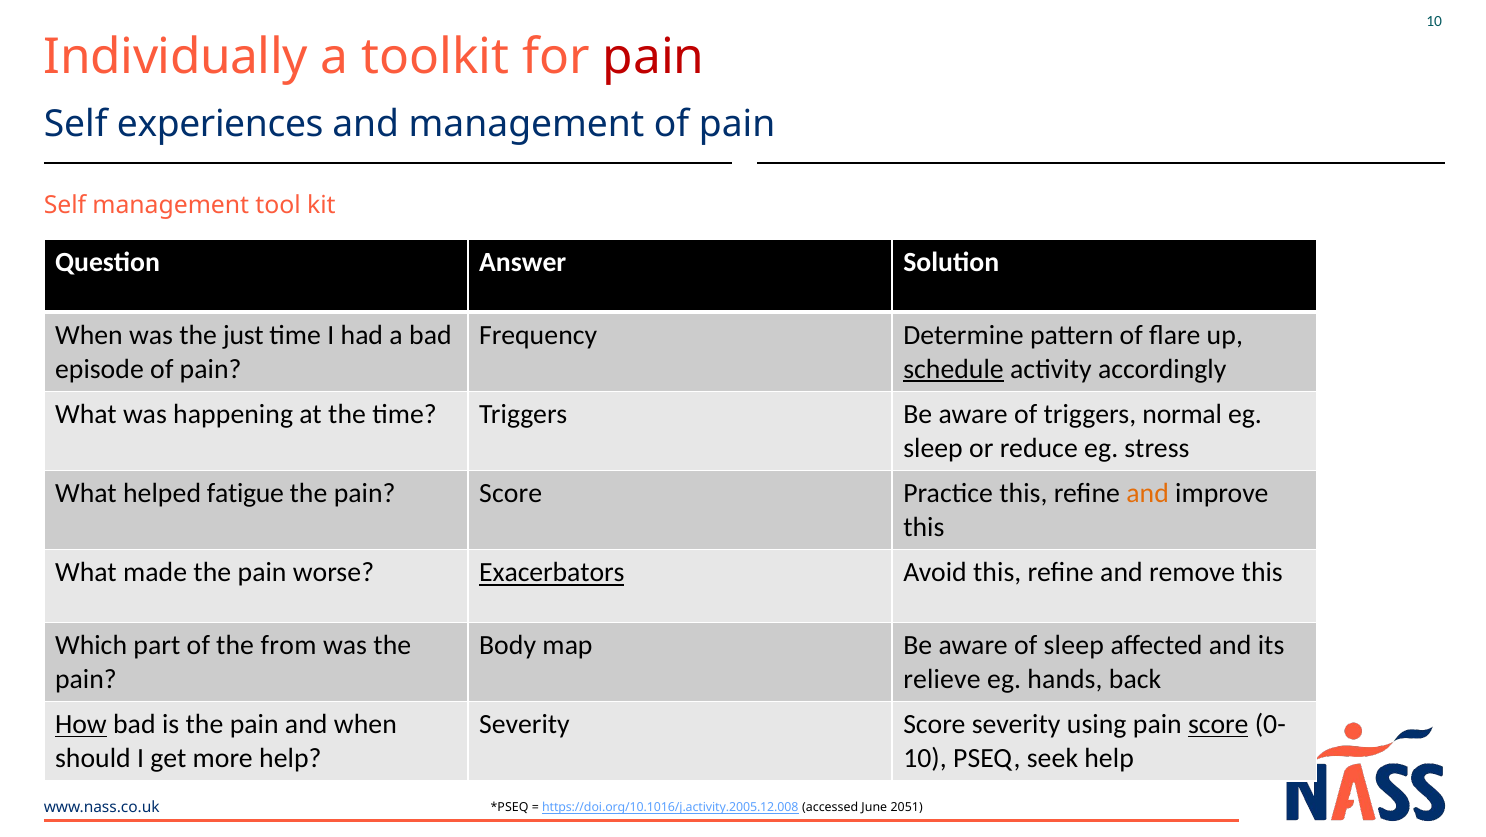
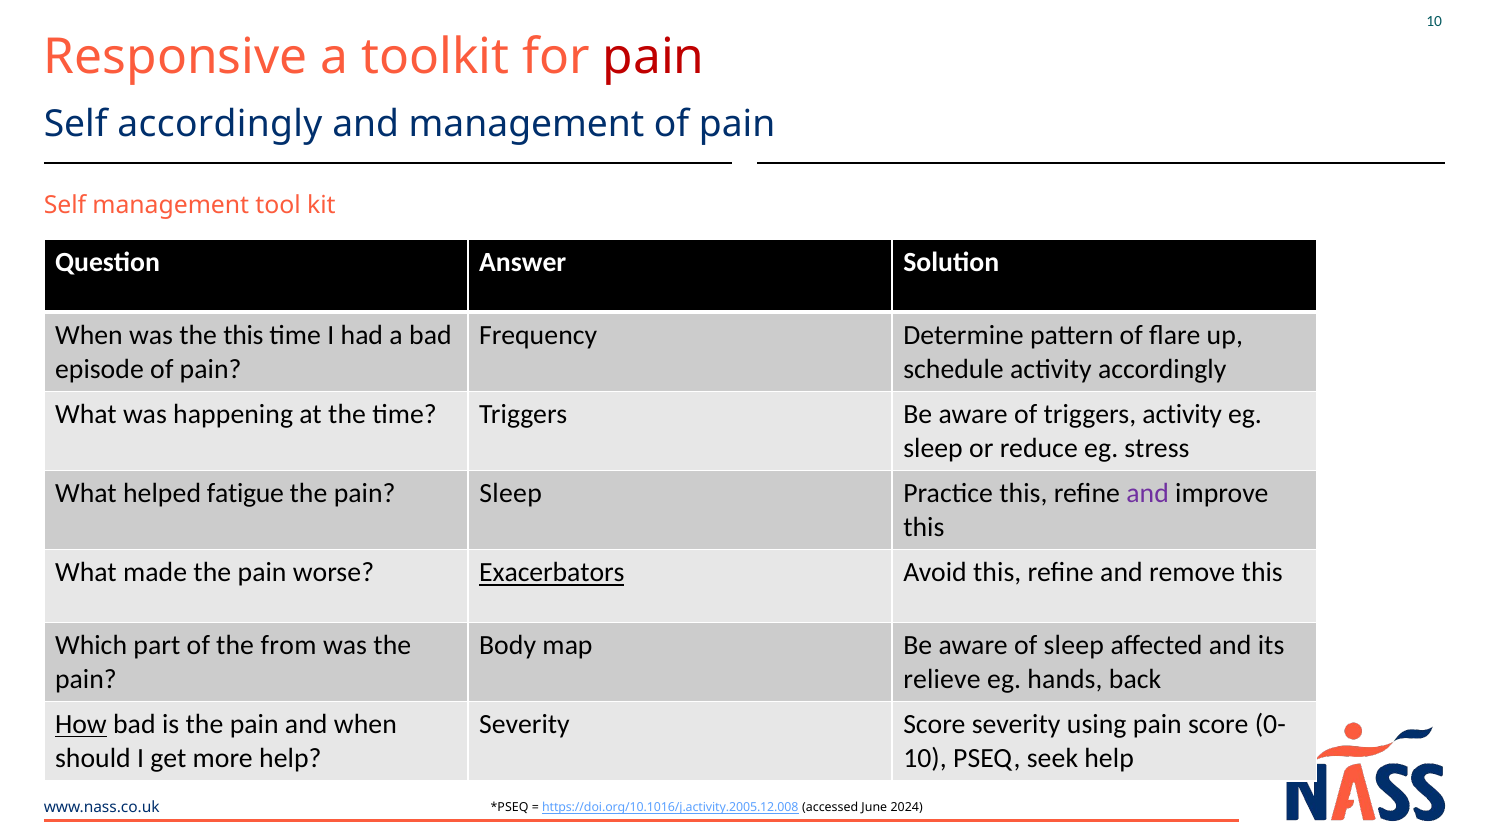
Individually: Individually -> Responsive
Self experiences: experiences -> accordingly
the just: just -> this
schedule underline: present -> none
triggers normal: normal -> activity
the pain Score: Score -> Sleep
and at (1148, 494) colour: orange -> purple
score at (1218, 725) underline: present -> none
2051: 2051 -> 2024
